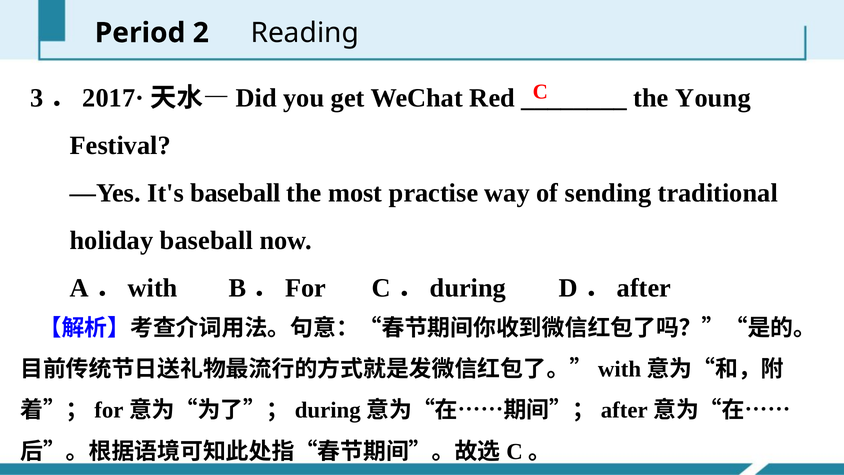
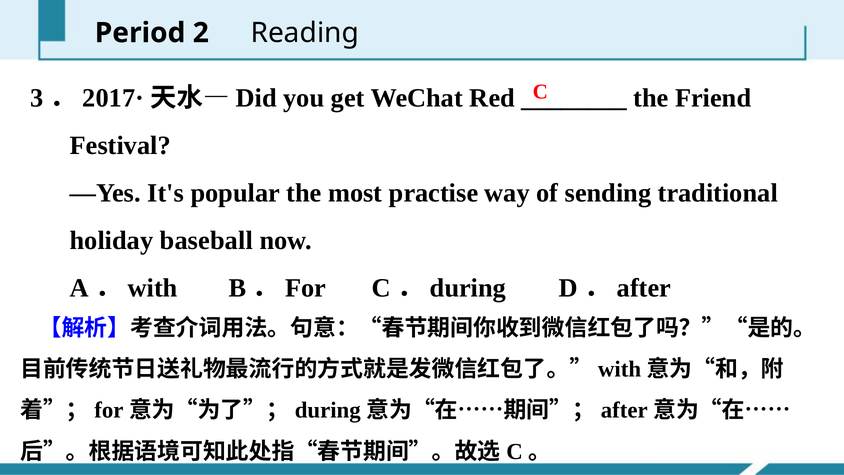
Young: Young -> Friend
It's baseball: baseball -> popular
